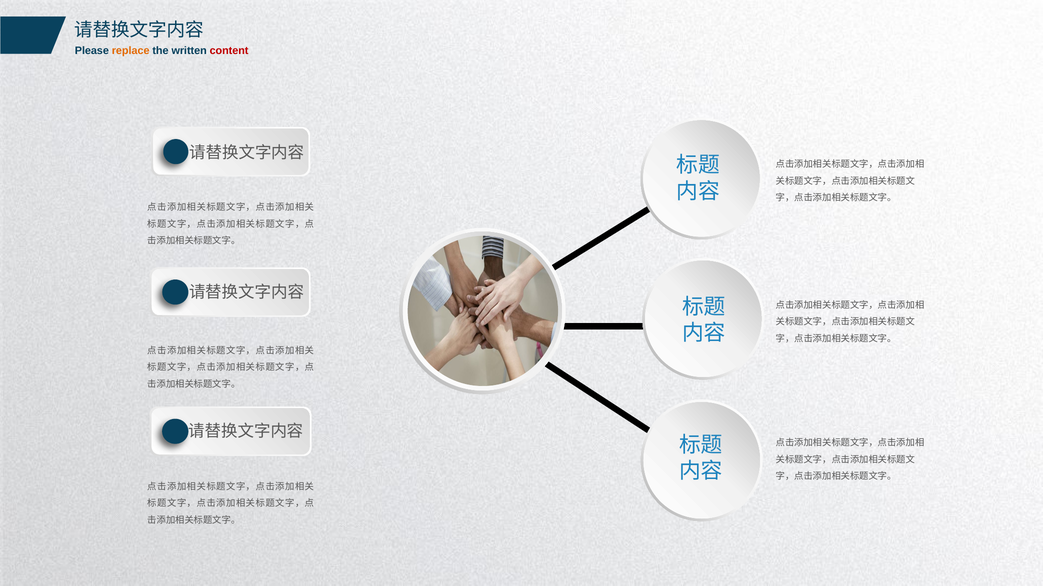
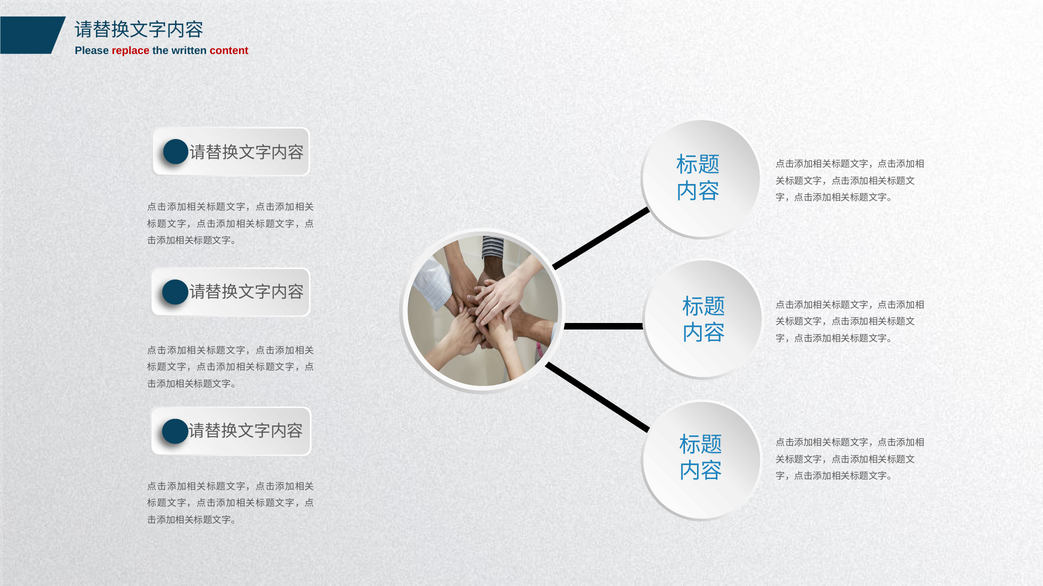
replace colour: orange -> red
